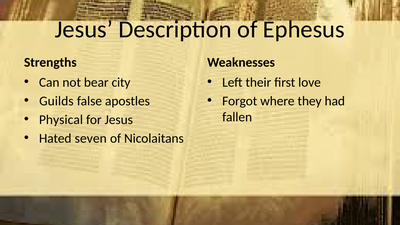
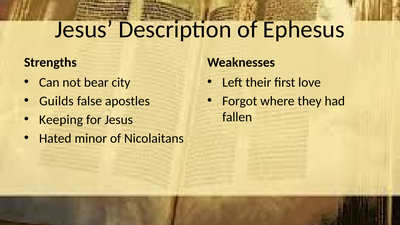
Physical: Physical -> Keeping
seven: seven -> minor
